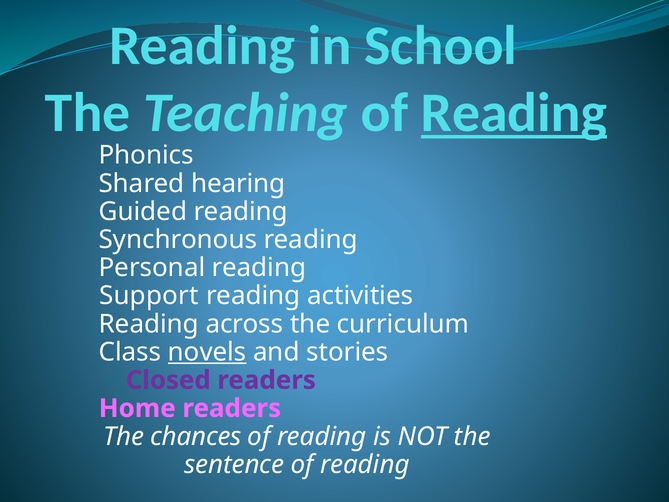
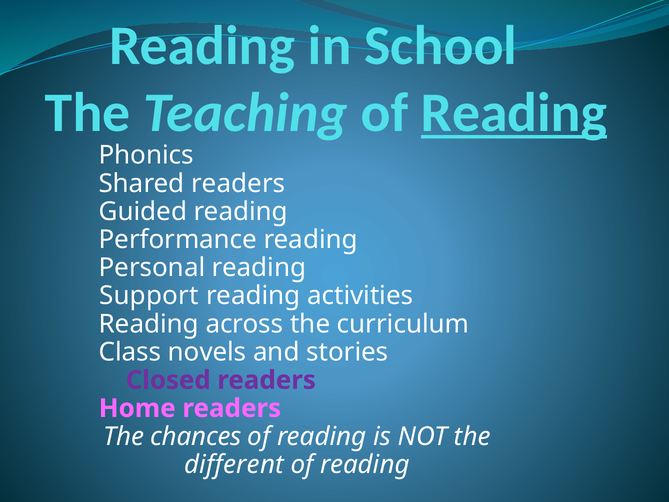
Shared hearing: hearing -> readers
Synchronous: Synchronous -> Performance
novels underline: present -> none
sentence: sentence -> different
